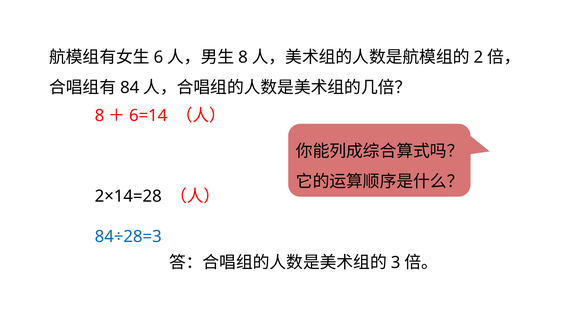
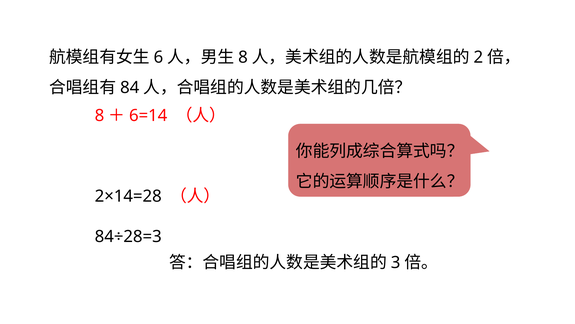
84÷28=3 colour: blue -> black
